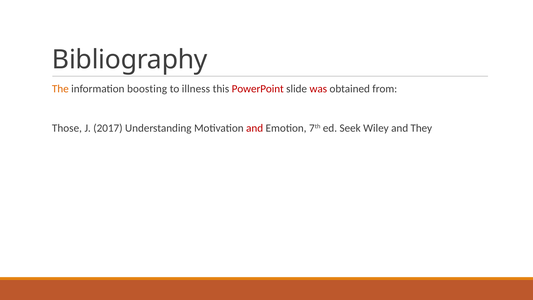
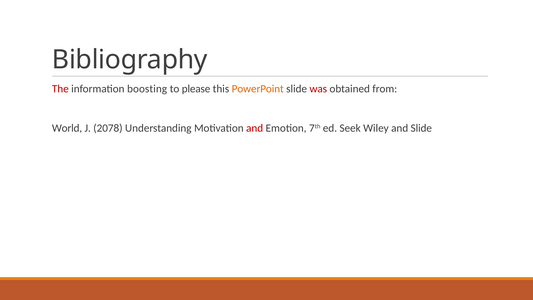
The colour: orange -> red
illness: illness -> please
PowerPoint colour: red -> orange
Those: Those -> World
2017: 2017 -> 2078
and They: They -> Slide
